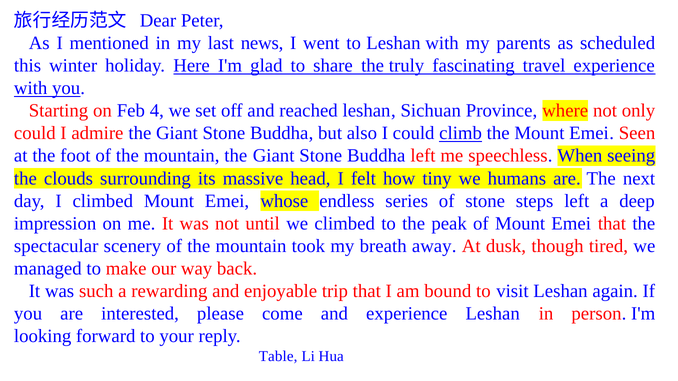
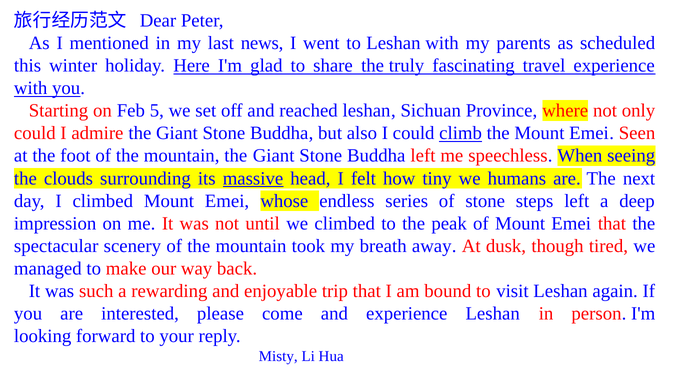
4: 4 -> 5
massive underline: none -> present
Table: Table -> Misty
